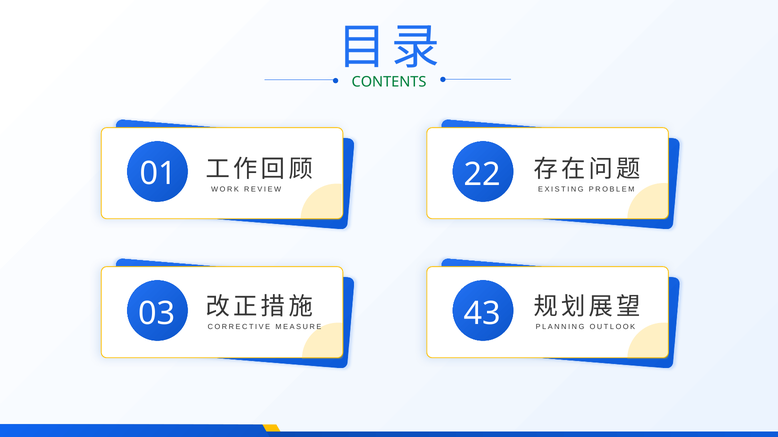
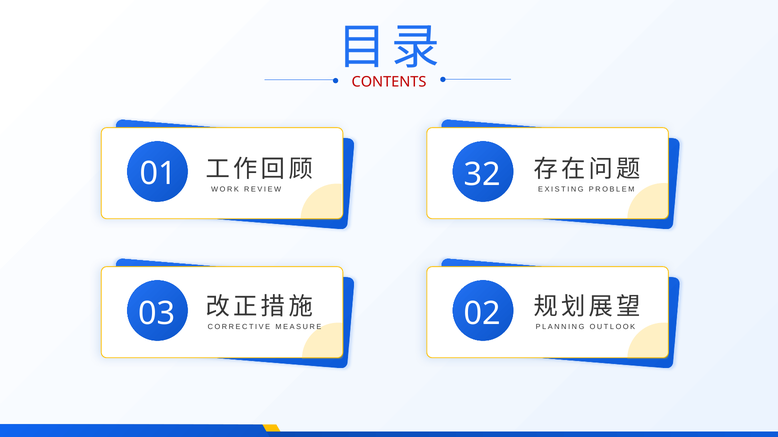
CONTENTS colour: green -> red
22: 22 -> 32
43: 43 -> 02
